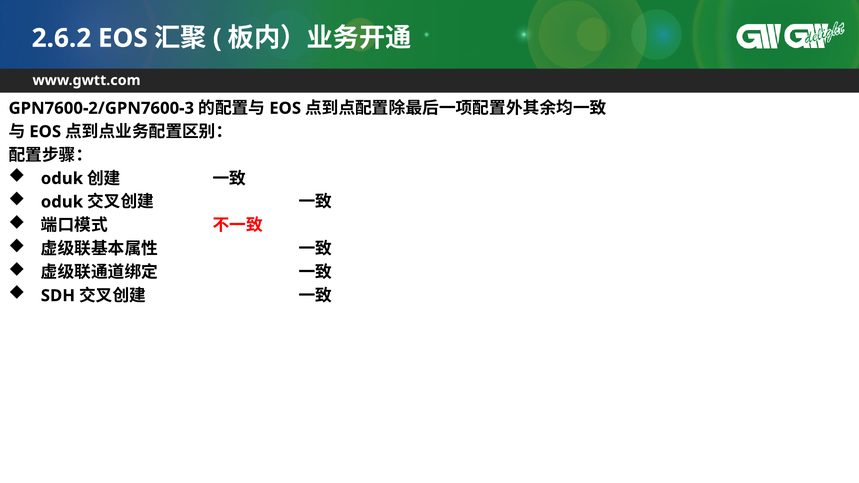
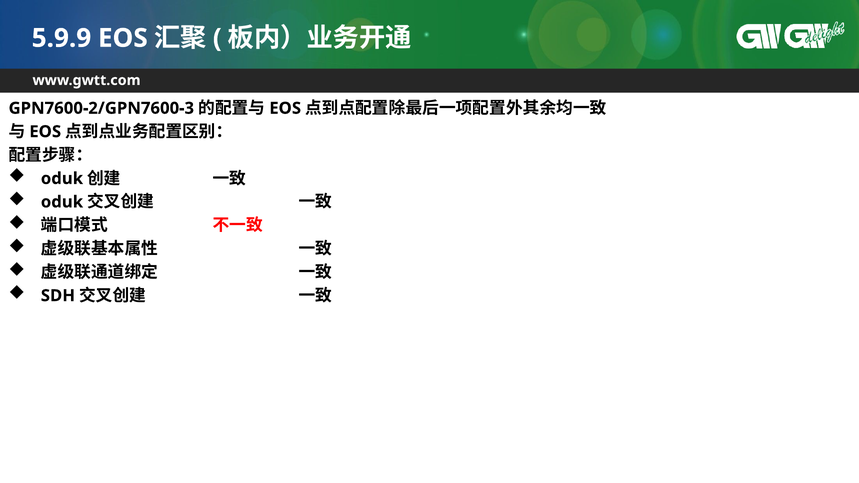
2.6.2: 2.6.2 -> 5.9.9
